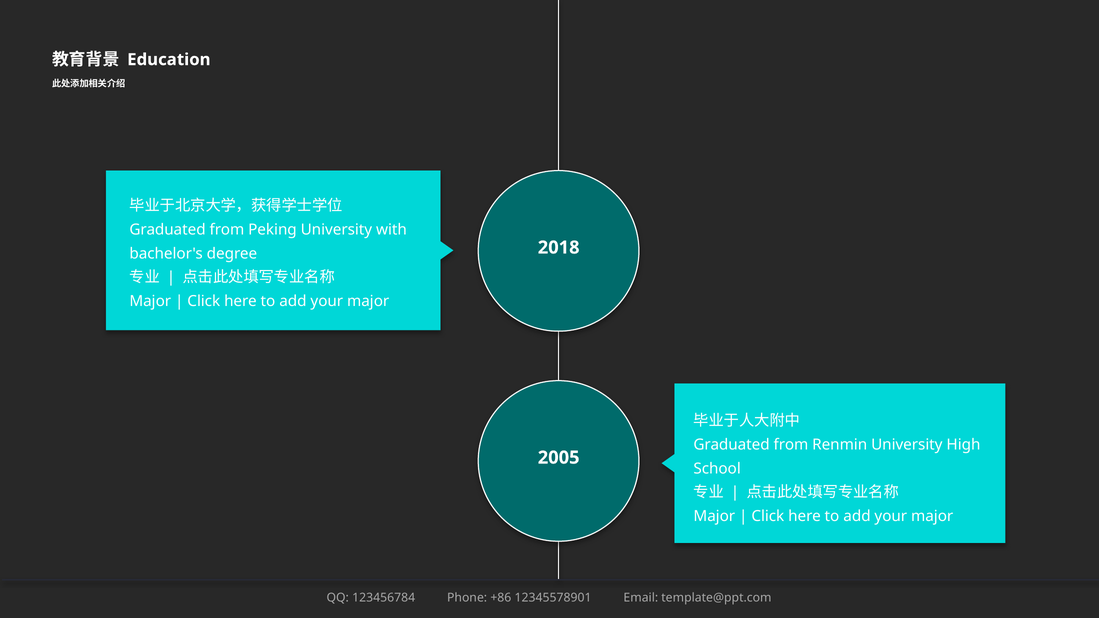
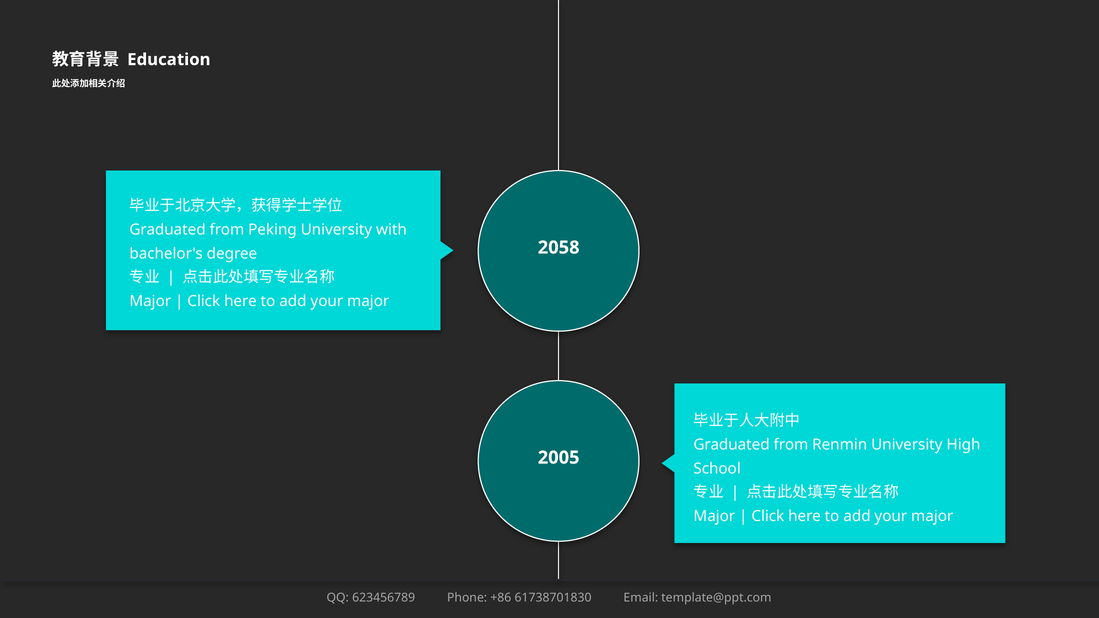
2018: 2018 -> 2058
123456784: 123456784 -> 623456789
12345578901: 12345578901 -> 61738701830
